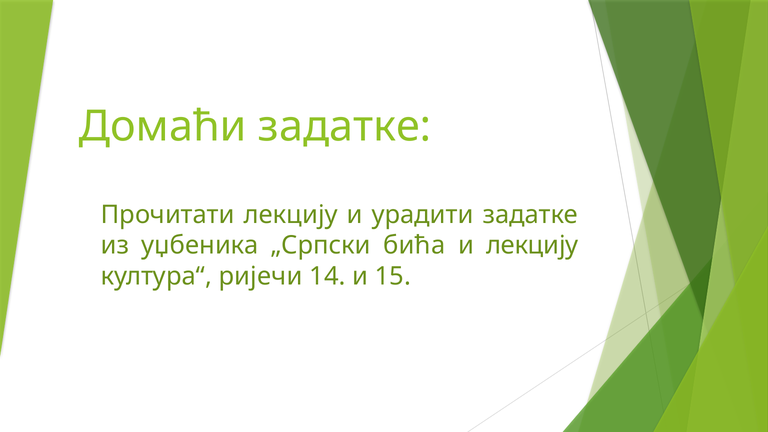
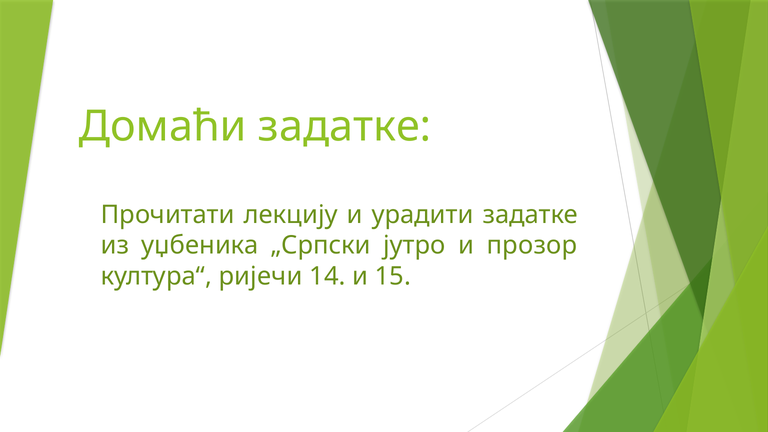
бића: бића -> јутро
и лекцију: лекцију -> прозор
